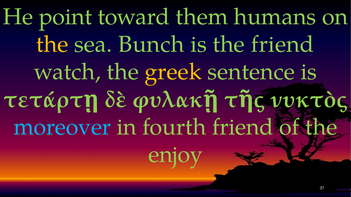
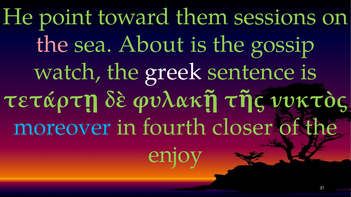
humans: humans -> sessions
the at (52, 44) colour: yellow -> pink
Bunch: Bunch -> About
the friend: friend -> gossip
greek colour: yellow -> white
fourth friend: friend -> closer
